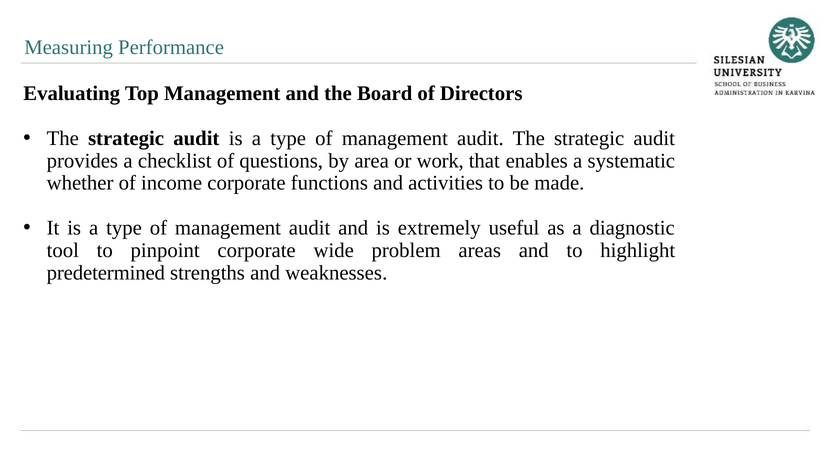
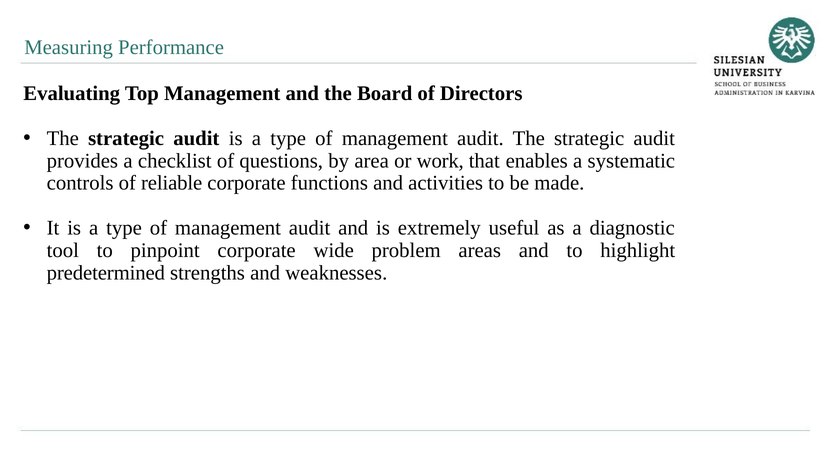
whether: whether -> controls
income: income -> reliable
